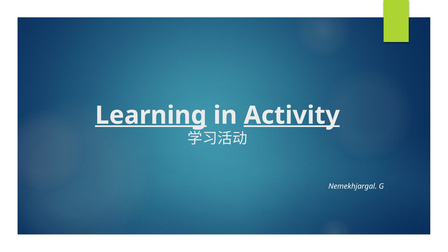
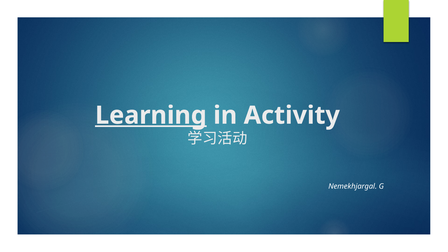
Activity underline: present -> none
